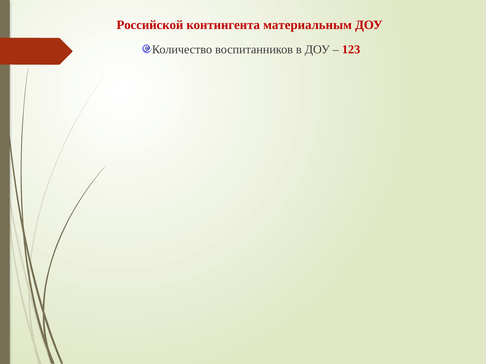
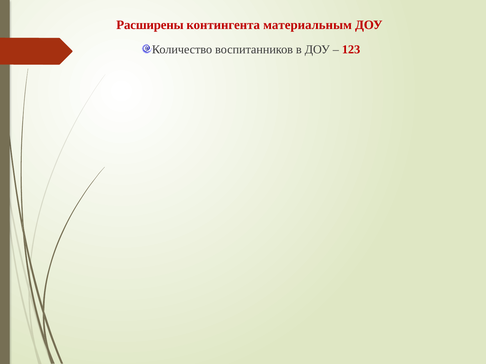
Российской: Российской -> Расширены
